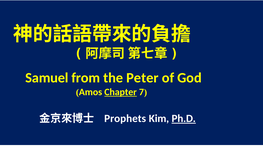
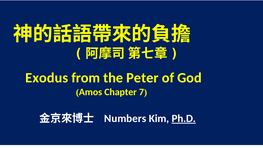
Samuel: Samuel -> Exodus
Chapter underline: present -> none
Prophets: Prophets -> Numbers
